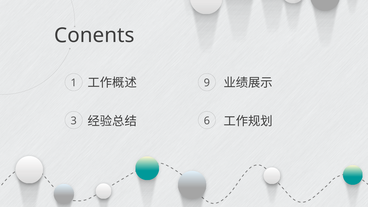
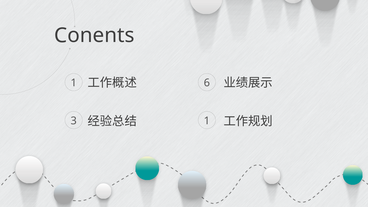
9: 9 -> 6
6 at (207, 121): 6 -> 1
